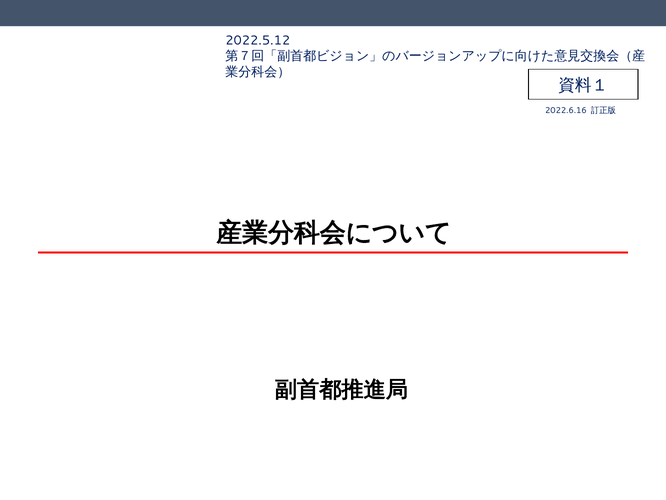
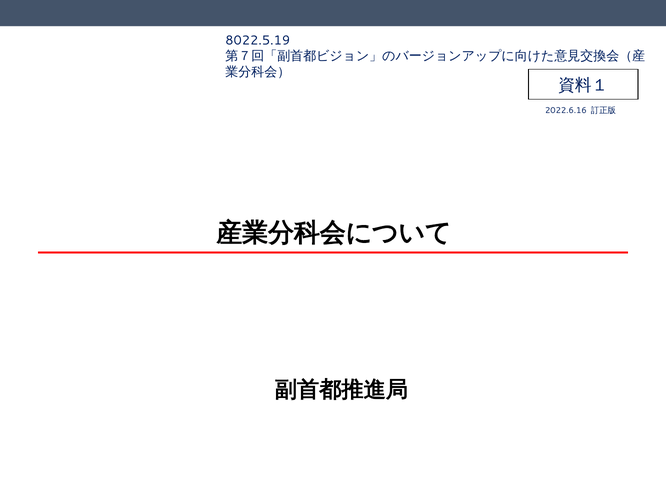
2022.5.12: 2022.5.12 -> 8022.5.19
